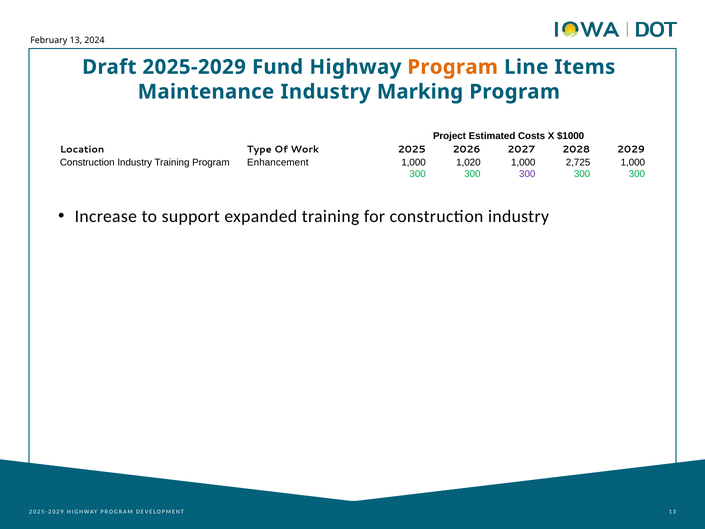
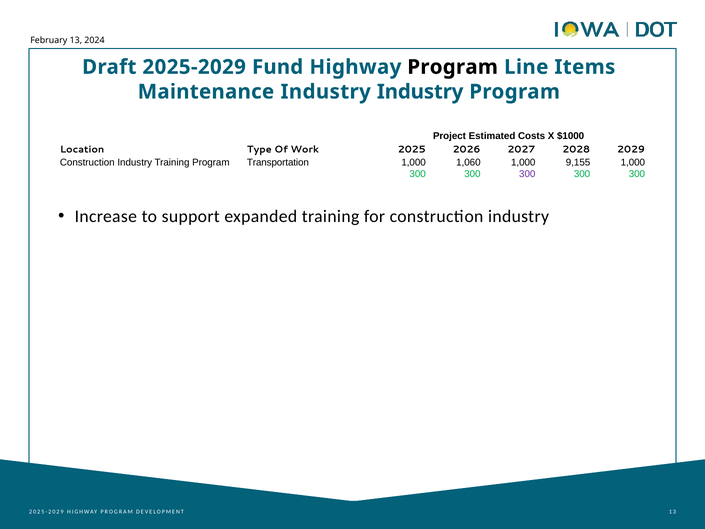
Program at (453, 67) colour: orange -> black
Industry Marking: Marking -> Industry
Enhancement: Enhancement -> Transportation
1,020: 1,020 -> 1,060
2,725: 2,725 -> 9,155
